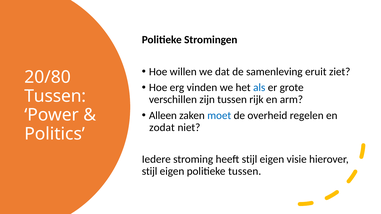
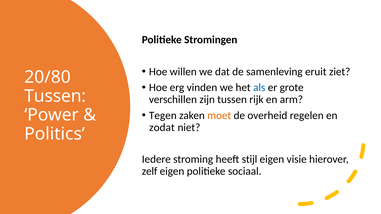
Alleen: Alleen -> Tegen
moet colour: blue -> orange
stijl at (150, 171): stijl -> zelf
politieke tussen: tussen -> sociaal
